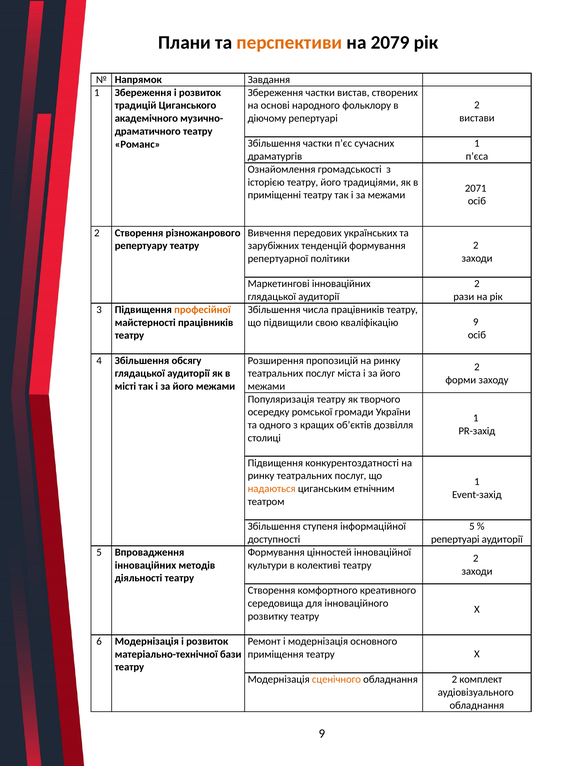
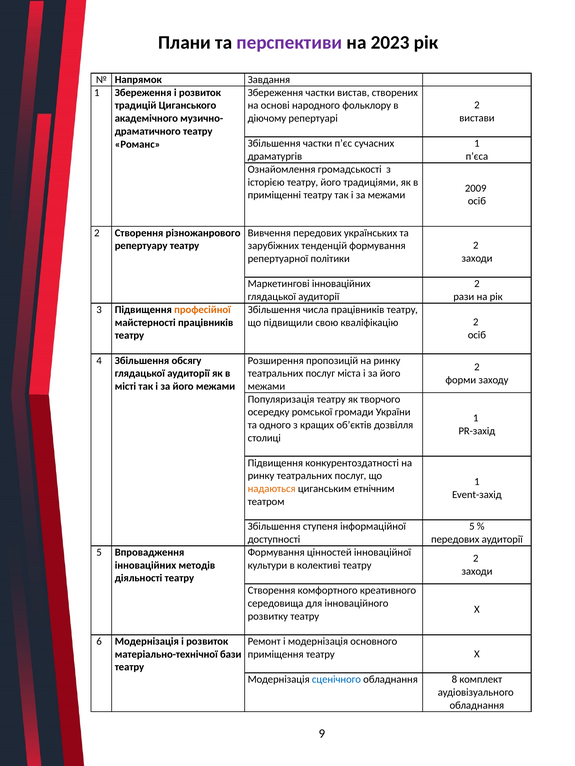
перспективи colour: orange -> purple
2079: 2079 -> 2023
2071: 2071 -> 2009
кваліфікацію 9: 9 -> 2
репертуарі at (455, 540): репертуарі -> передових
сценічного colour: orange -> blue
обладнання 2: 2 -> 8
